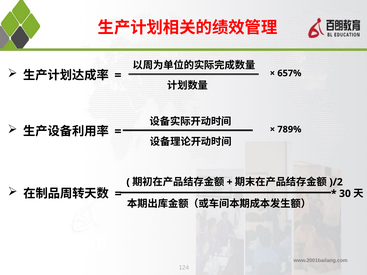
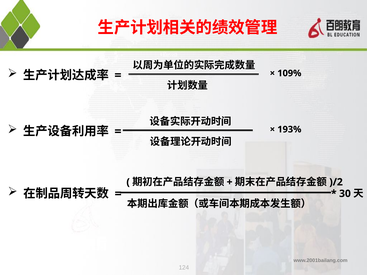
657%: 657% -> 109%
789%: 789% -> 193%
